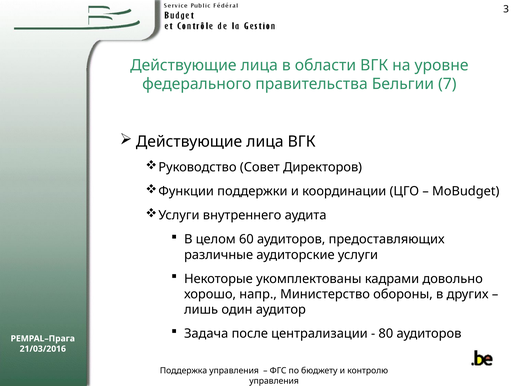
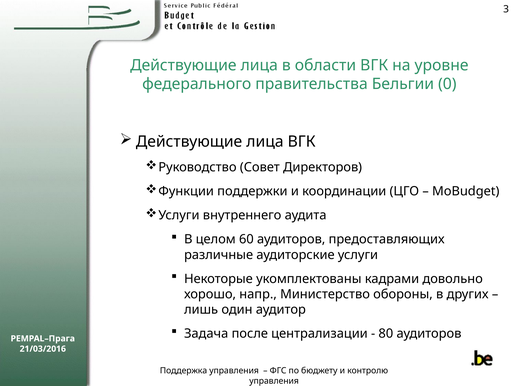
7: 7 -> 0
